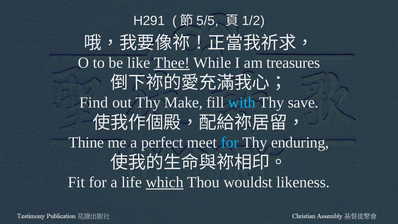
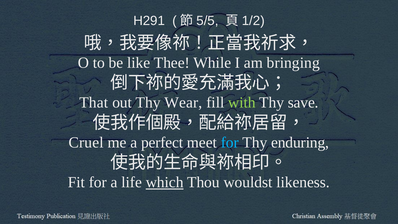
Thee underline: present -> none
treasures: treasures -> bringing
Find: Find -> That
Make: Make -> Wear
with colour: light blue -> light green
Thine: Thine -> Cruel
